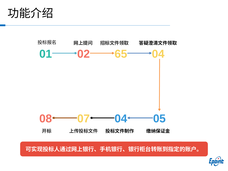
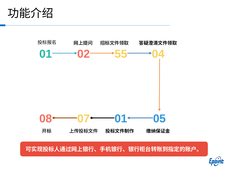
65: 65 -> 55
07 04: 04 -> 01
